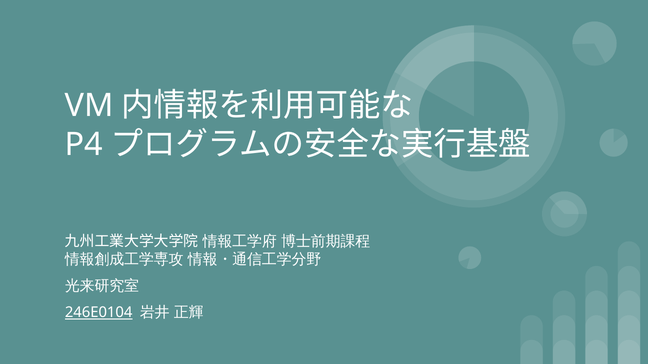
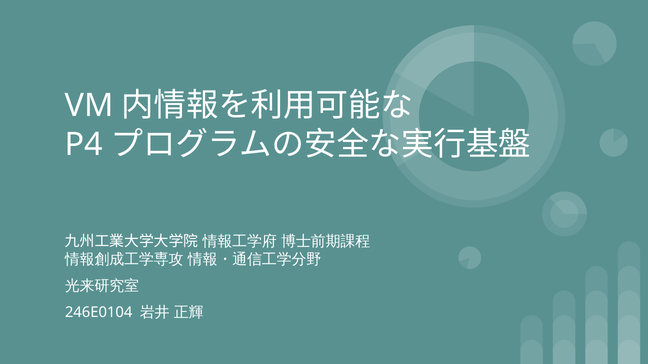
246E0104 underline: present -> none
